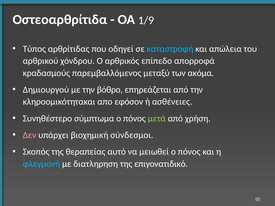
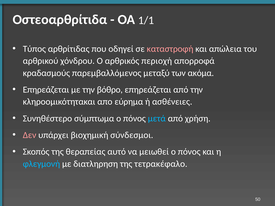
1/9: 1/9 -> 1/1
καταστροφή colour: light blue -> pink
επίπεδο: επίπεδο -> περιοχή
Δημιουργού at (46, 90): Δημιουργού -> Επηρεάζεται
εφόσον: εφόσον -> εύρημα
μετά colour: light green -> light blue
επιγονατιδικό: επιγονατιδικό -> τετρακέφαλο
